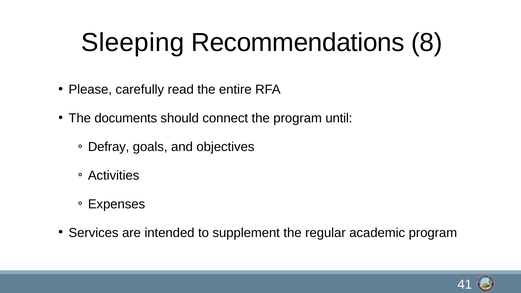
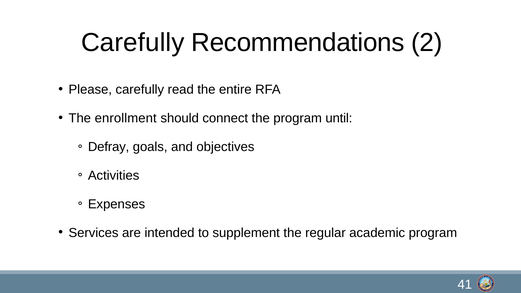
Sleeping at (133, 43): Sleeping -> Carefully
8: 8 -> 2
documents: documents -> enrollment
